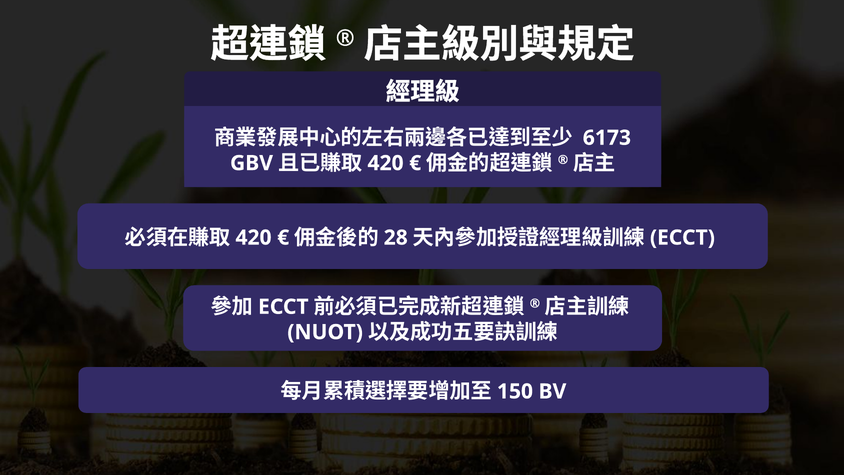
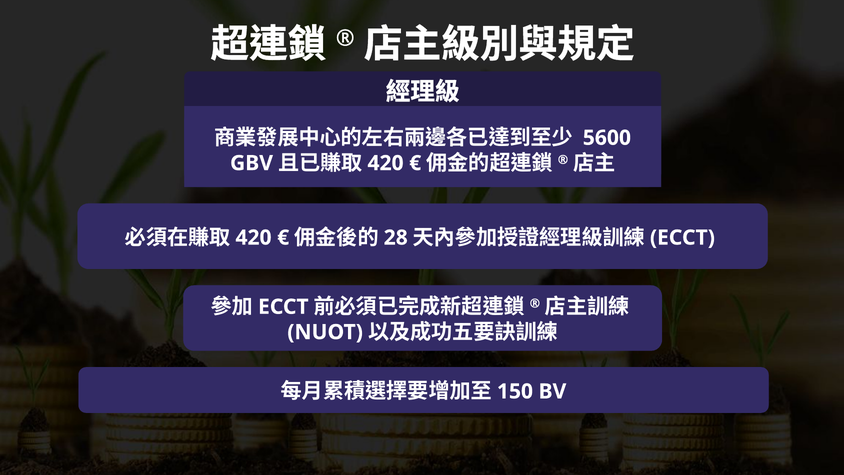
6173: 6173 -> 5600
